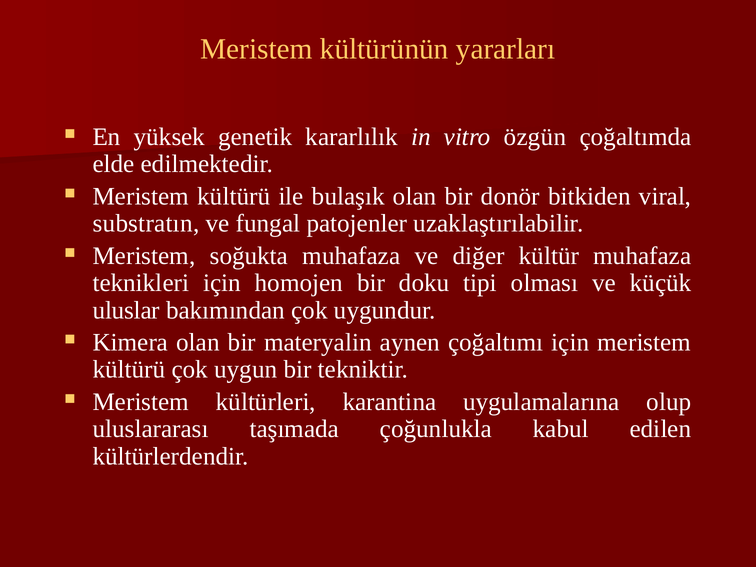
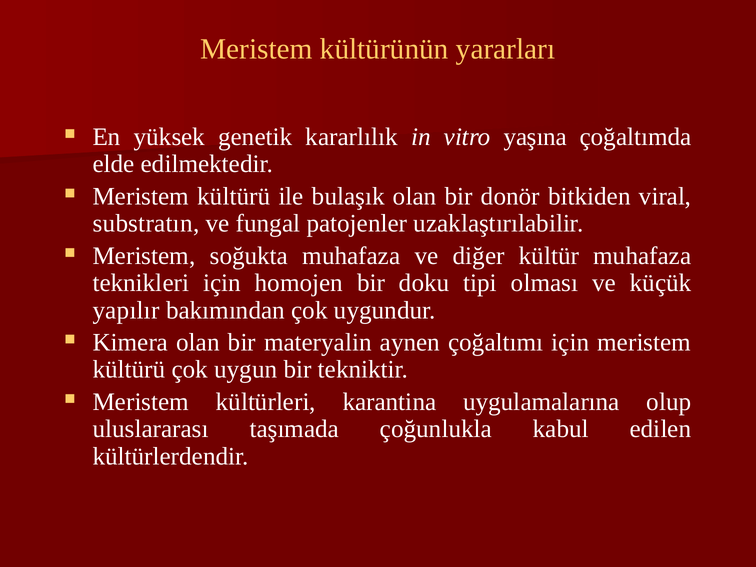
özgün: özgün -> yaşına
uluslar: uluslar -> yapılır
